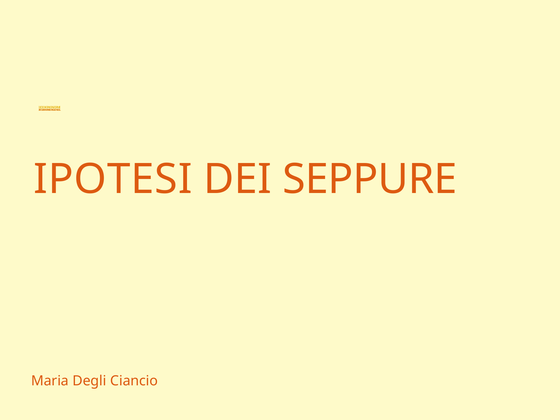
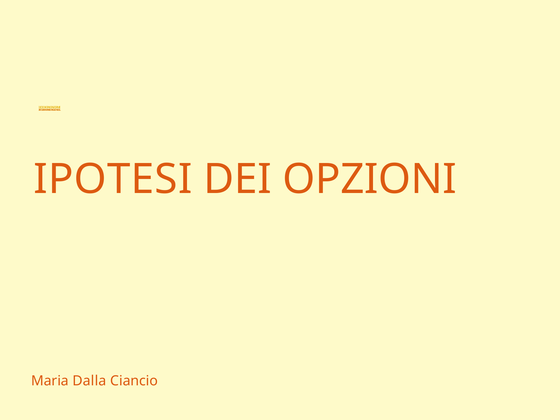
SEPPURE: SEPPURE -> OPZIONI
Degli: Degli -> Dalla
